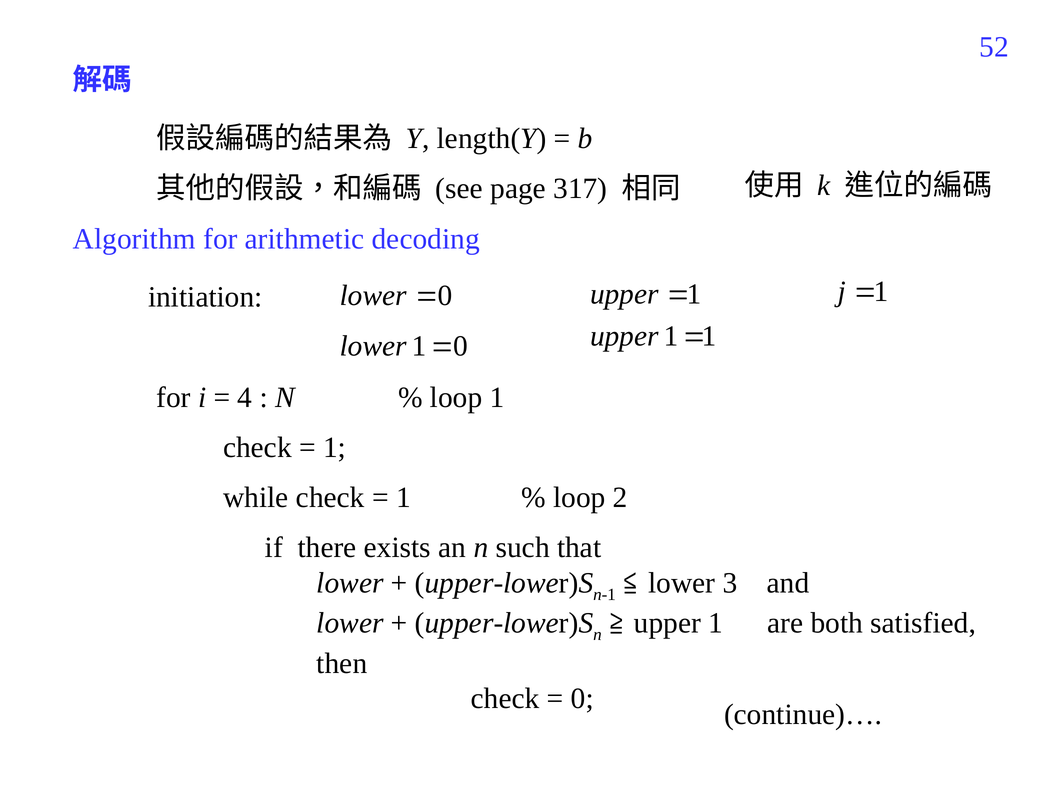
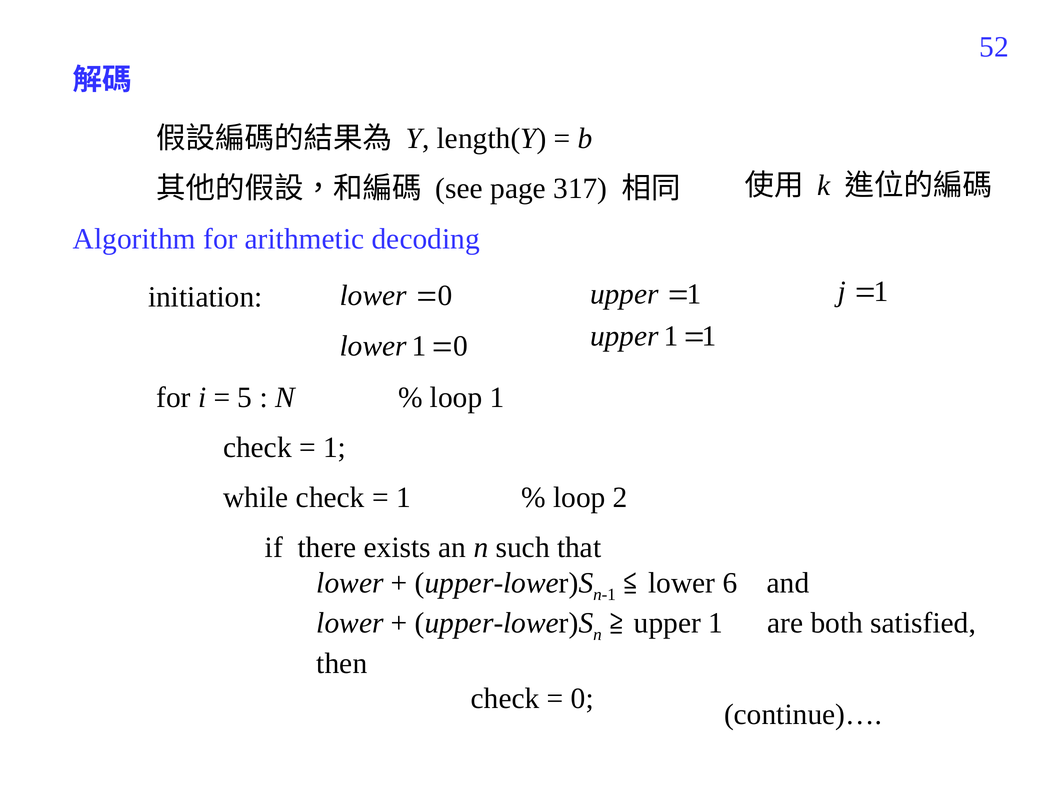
4: 4 -> 5
3: 3 -> 6
